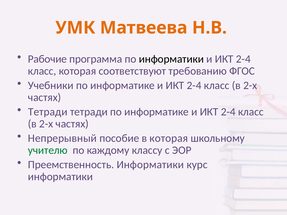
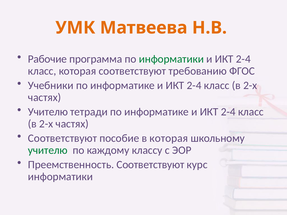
информатики at (171, 59) colour: black -> green
Тетради at (48, 112): Тетради -> Учителю
Непрерывный at (62, 138): Непрерывный -> Соответствуют
Преемственность Информатики: Информатики -> Соответствуют
